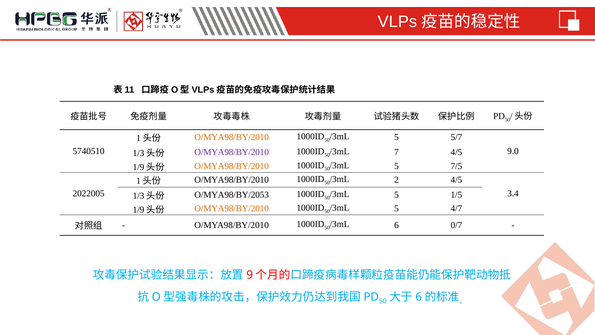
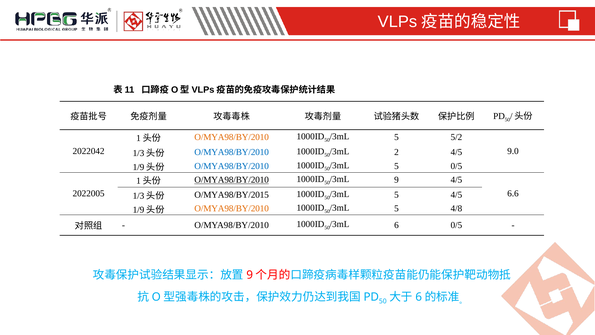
5/7: 5/7 -> 5/2
5740510: 5740510 -> 2022042
O/MYA98/BY/2010 at (232, 152) colour: purple -> blue
7: 7 -> 2
O/MYA98/BY/2010 at (232, 166) colour: orange -> blue
5 7/5: 7/5 -> 0/5
O/MYA98/BY/2010 at (232, 180) underline: none -> present
2: 2 -> 9
3.4: 3.4 -> 6.6
O/MYA98/BY/2053: O/MYA98/BY/2053 -> O/MYA98/BY/2015
5 1/5: 1/5 -> 4/5
4/7: 4/7 -> 4/8
6 0/7: 0/7 -> 0/5
